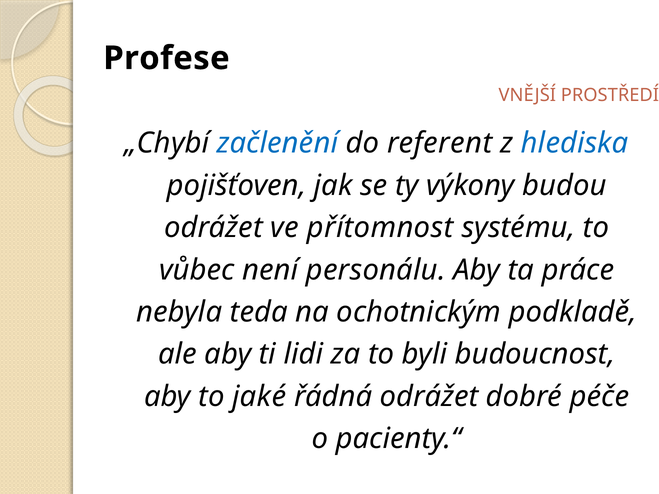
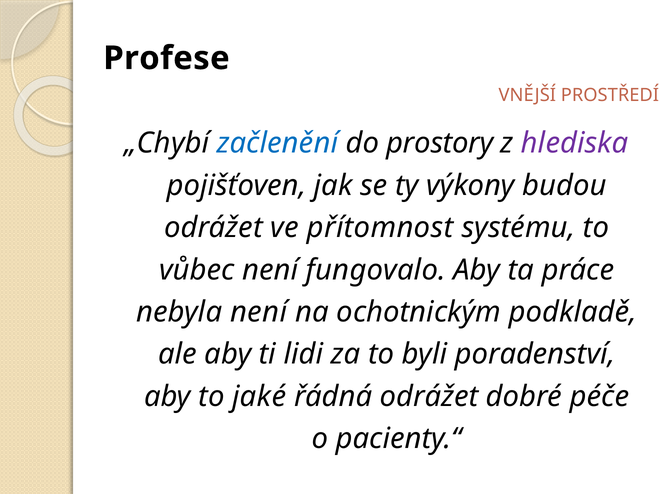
referent: referent -> prostory
hlediska colour: blue -> purple
personálu: personálu -> fungovalo
nebyla teda: teda -> není
budoucnost: budoucnost -> poradenství
